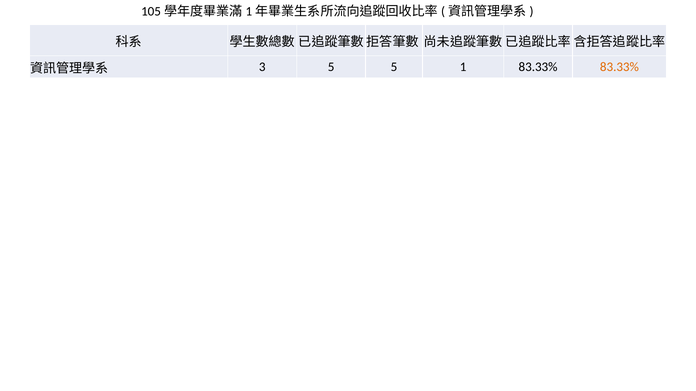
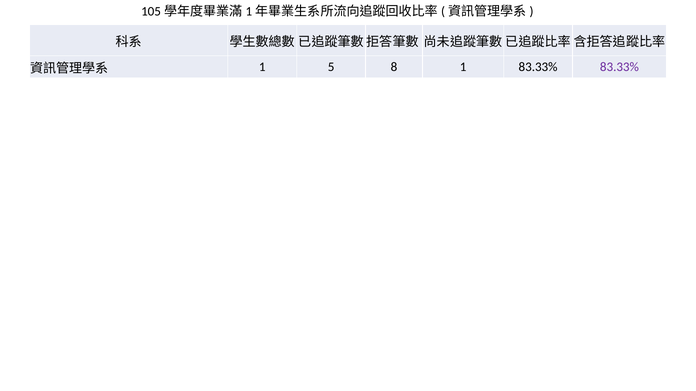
3 at (262, 67): 3 -> 1
5 5: 5 -> 8
83.33% at (619, 67) colour: orange -> purple
